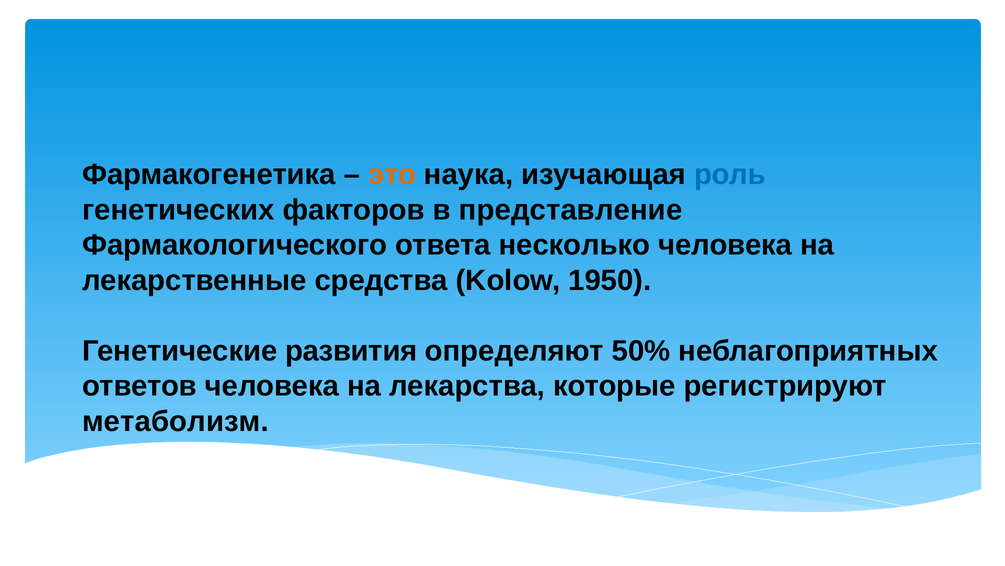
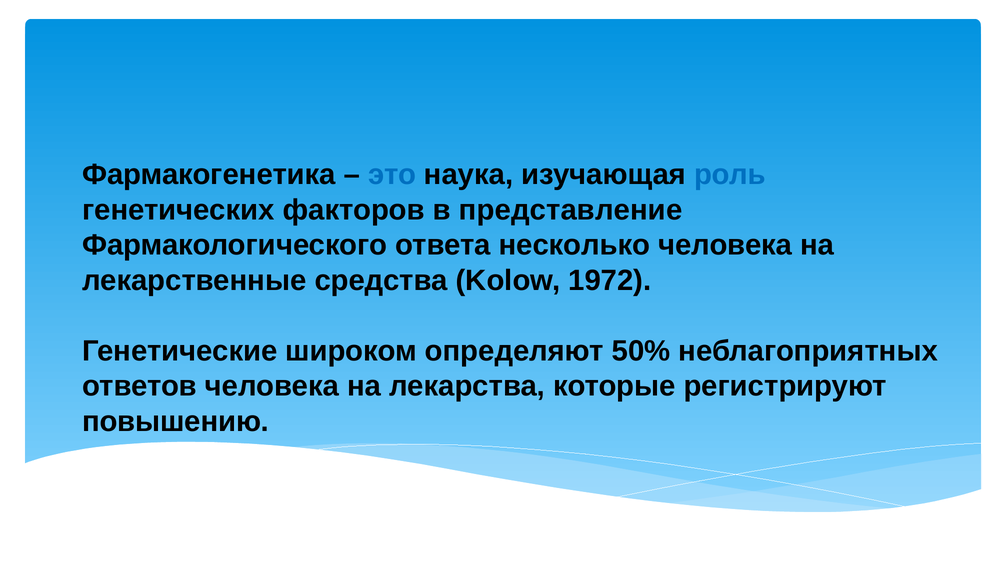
это colour: orange -> blue
1950: 1950 -> 1972
развития: развития -> широком
метаболизм: метаболизм -> повышению
